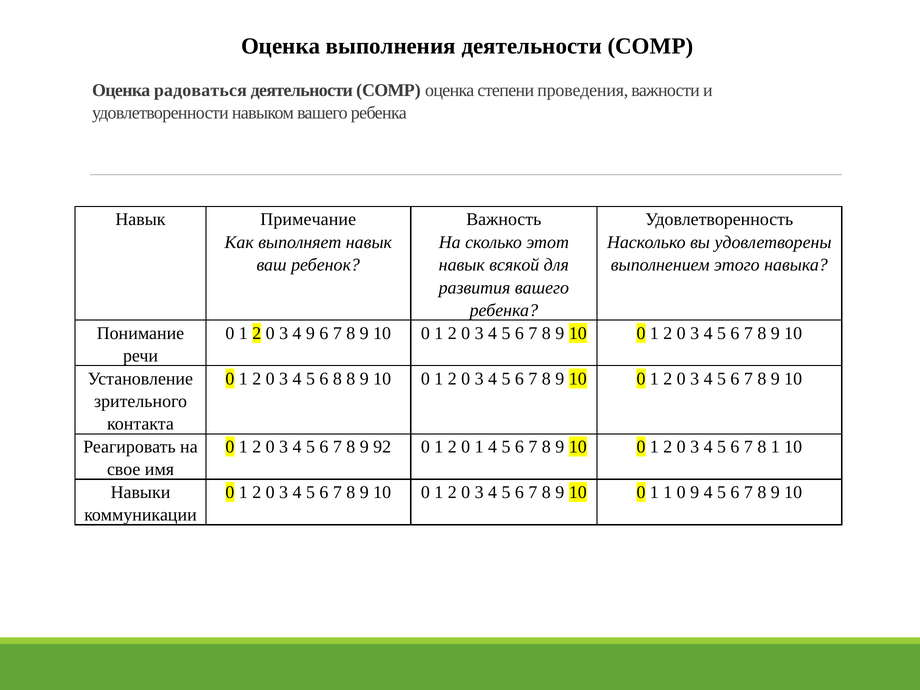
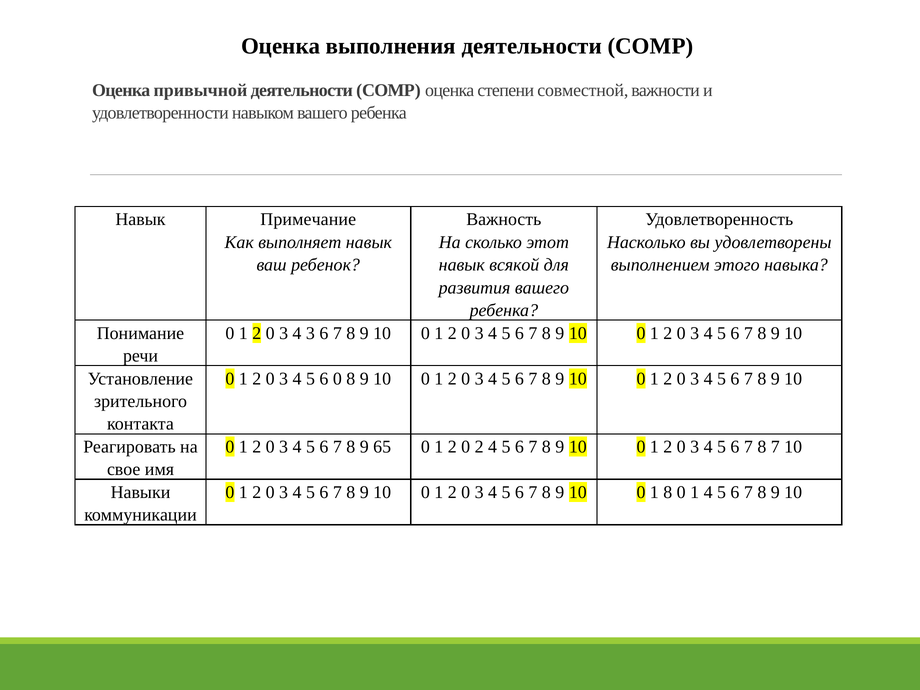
радоваться: радоваться -> привычной
проведения: проведения -> совместной
4 9: 9 -> 3
6 8: 8 -> 0
92: 92 -> 65
2 0 1: 1 -> 2
8 1: 1 -> 7
1 1: 1 -> 8
9 at (695, 492): 9 -> 1
